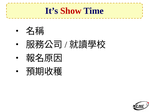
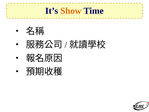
Show colour: red -> orange
